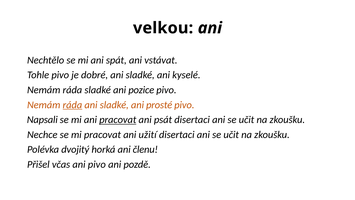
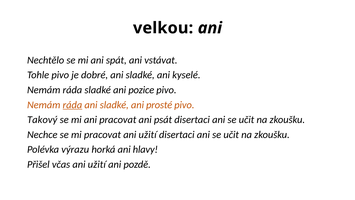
Napsali: Napsali -> Takový
pracovat at (118, 120) underline: present -> none
dvojitý: dvojitý -> výrazu
členu: členu -> hlavy
včas ani pivo: pivo -> užití
